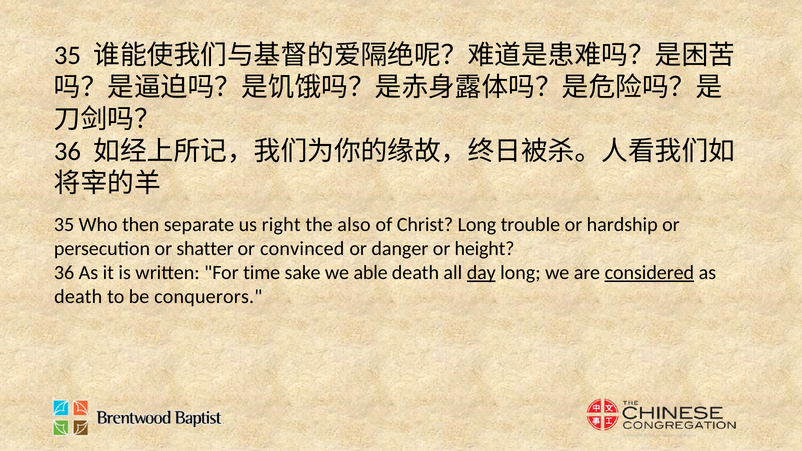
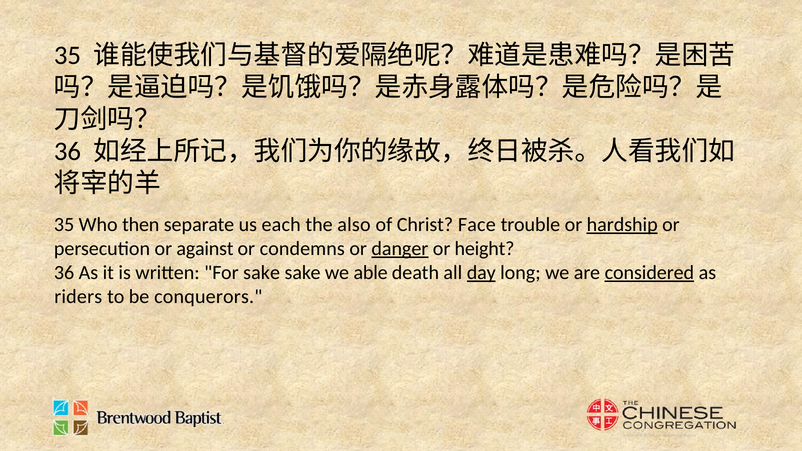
right: right -> each
Christ Long: Long -> Face
hardship underline: none -> present
shatter: shatter -> against
convinced: convinced -> condemns
danger underline: none -> present
For time: time -> sake
death at (78, 297): death -> riders
